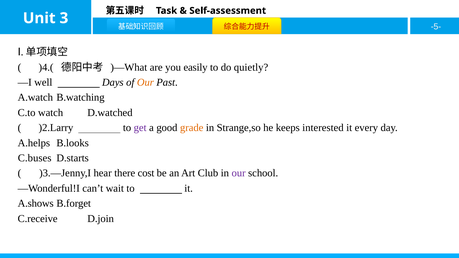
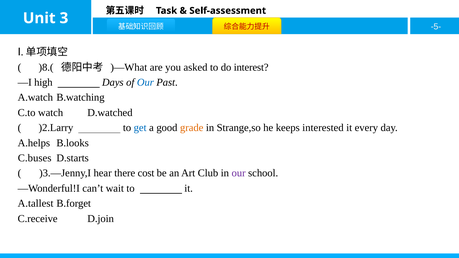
)4.(: )4.( -> )8.(
easily: easily -> asked
quietly: quietly -> interest
well: well -> high
Our at (145, 82) colour: orange -> blue
get colour: purple -> blue
A.shows: A.shows -> A.tallest
